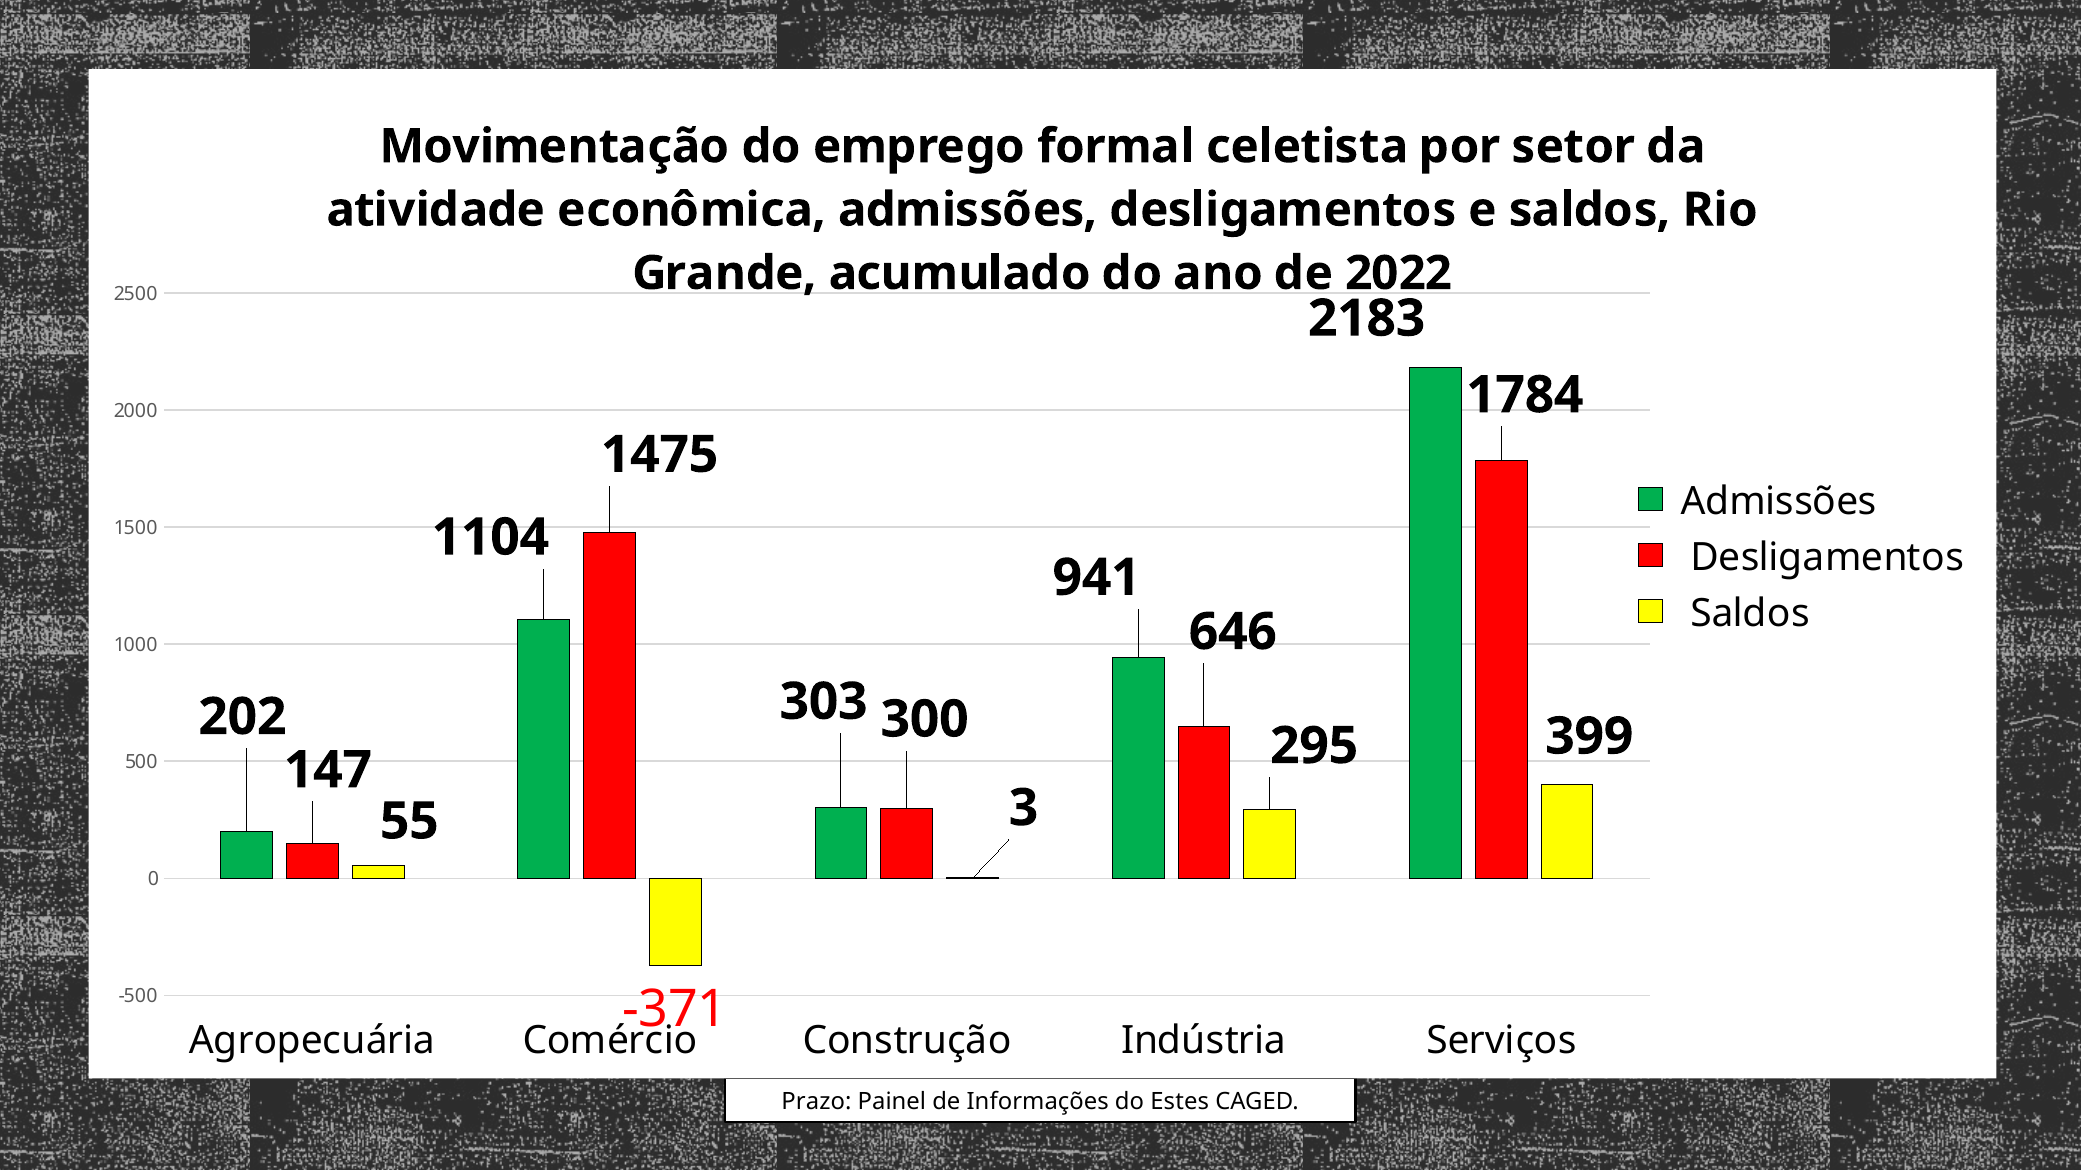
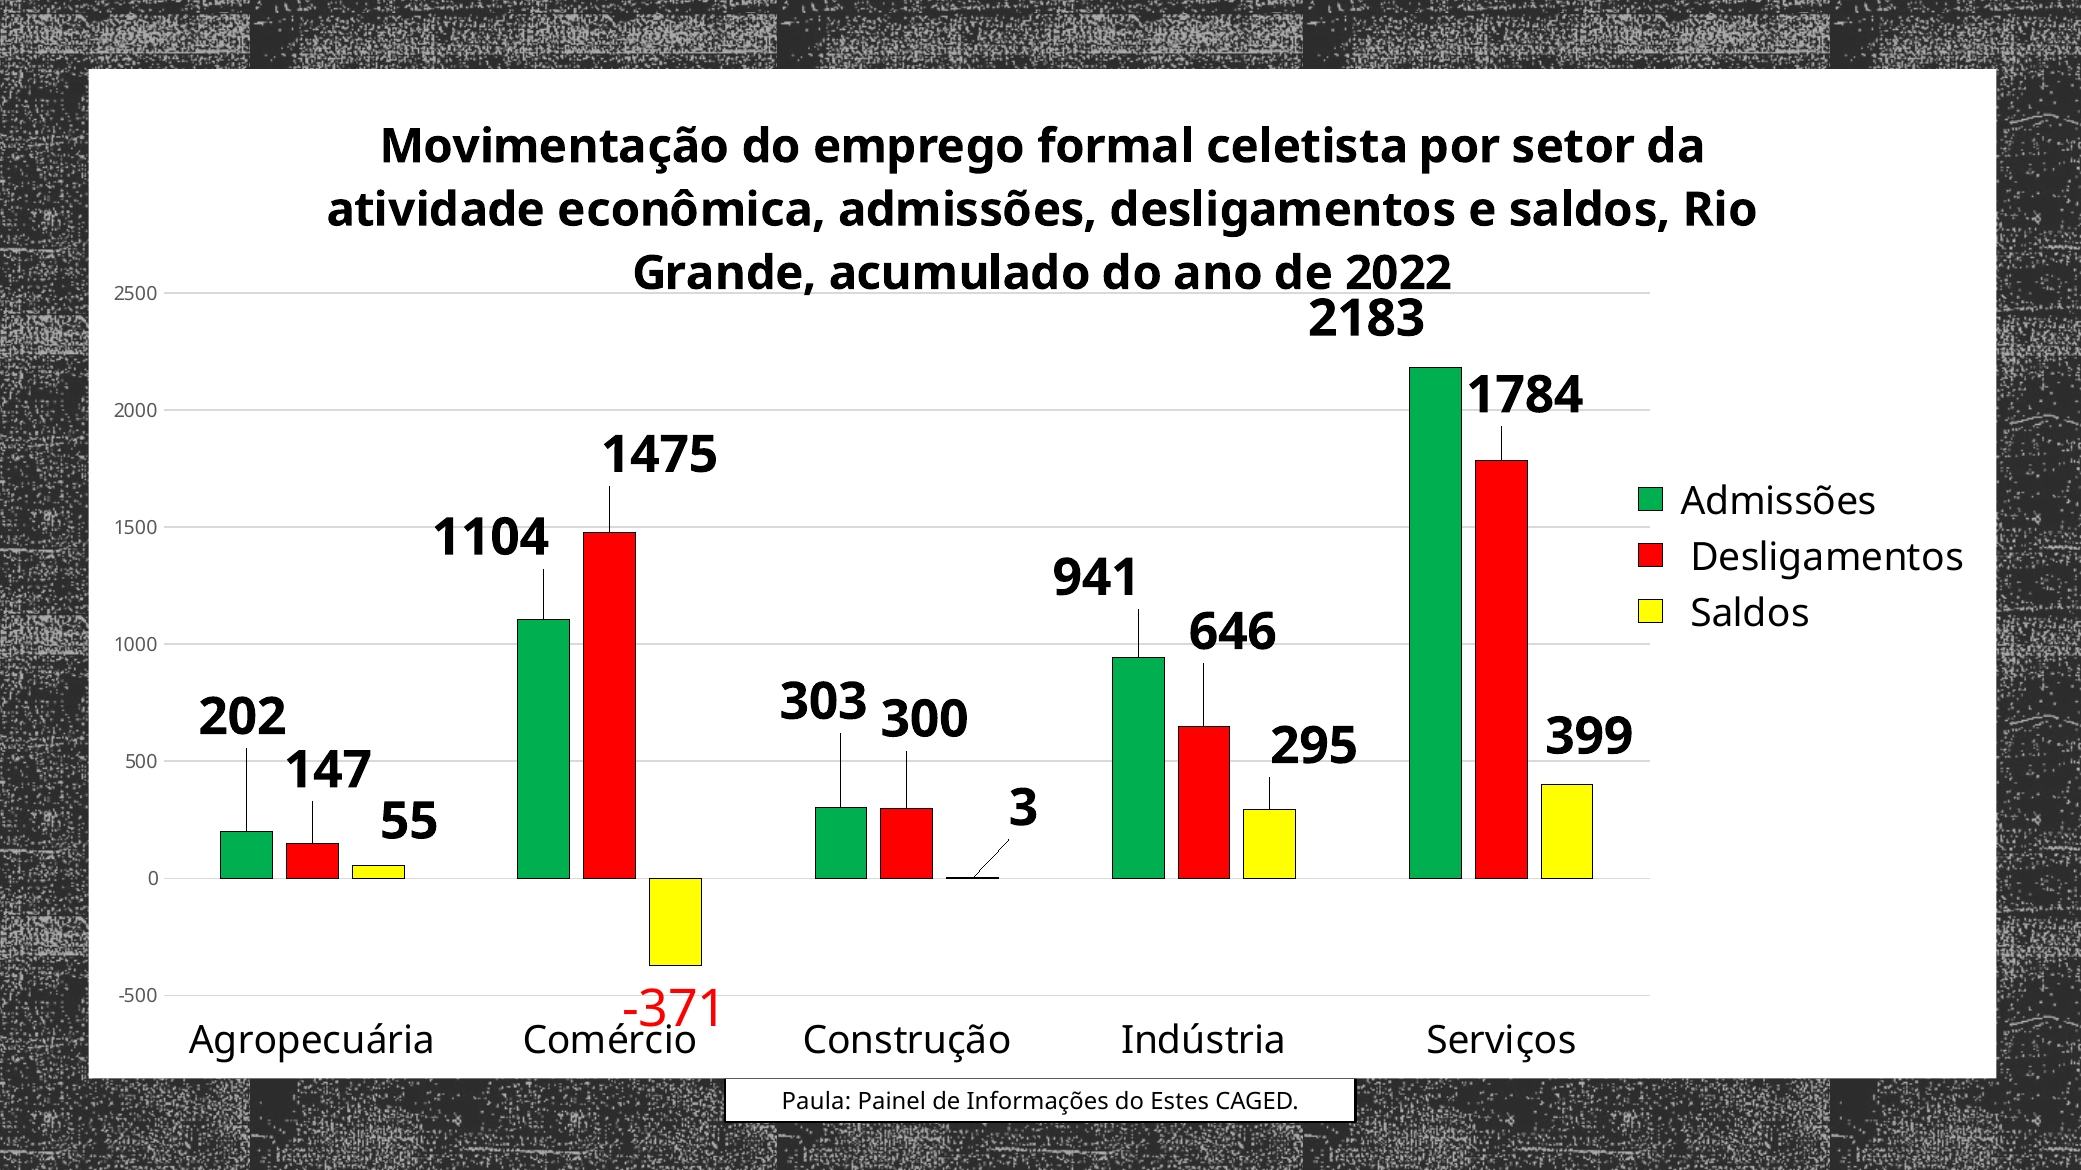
Prazo: Prazo -> Paula
